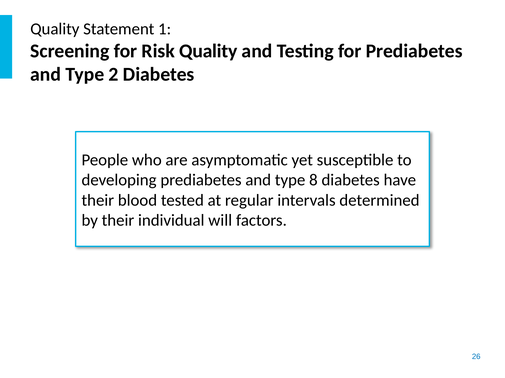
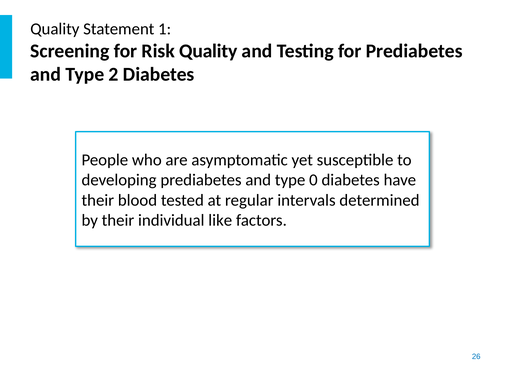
8: 8 -> 0
will: will -> like
